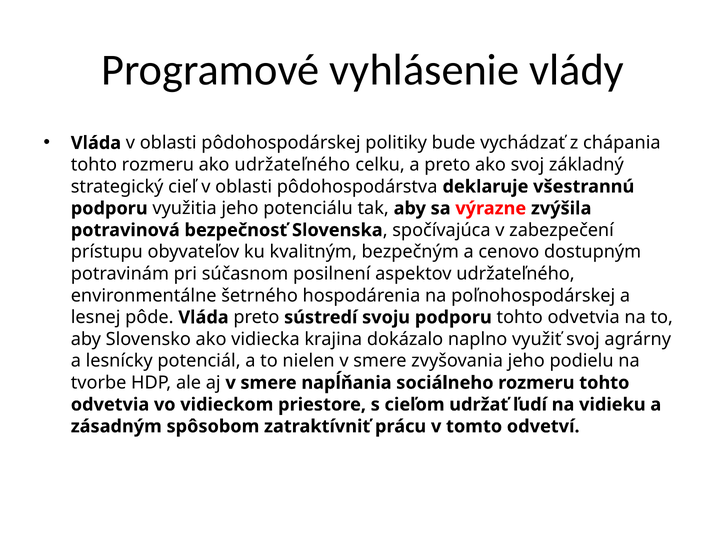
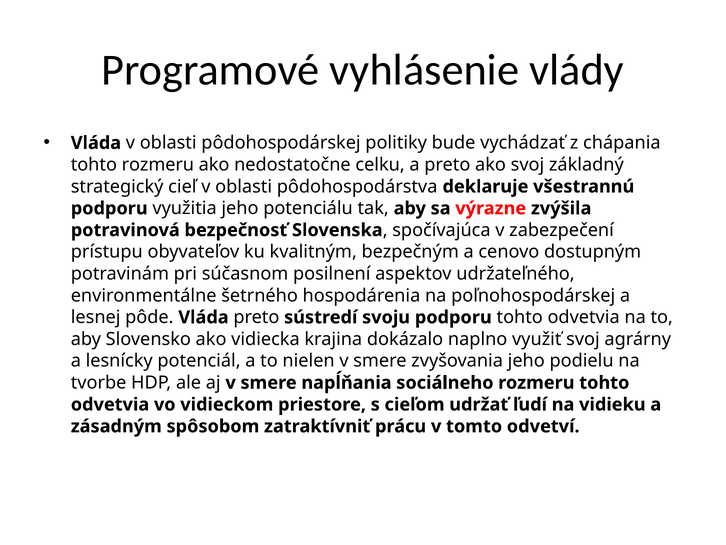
ako udržateľného: udržateľného -> nedostatočne
